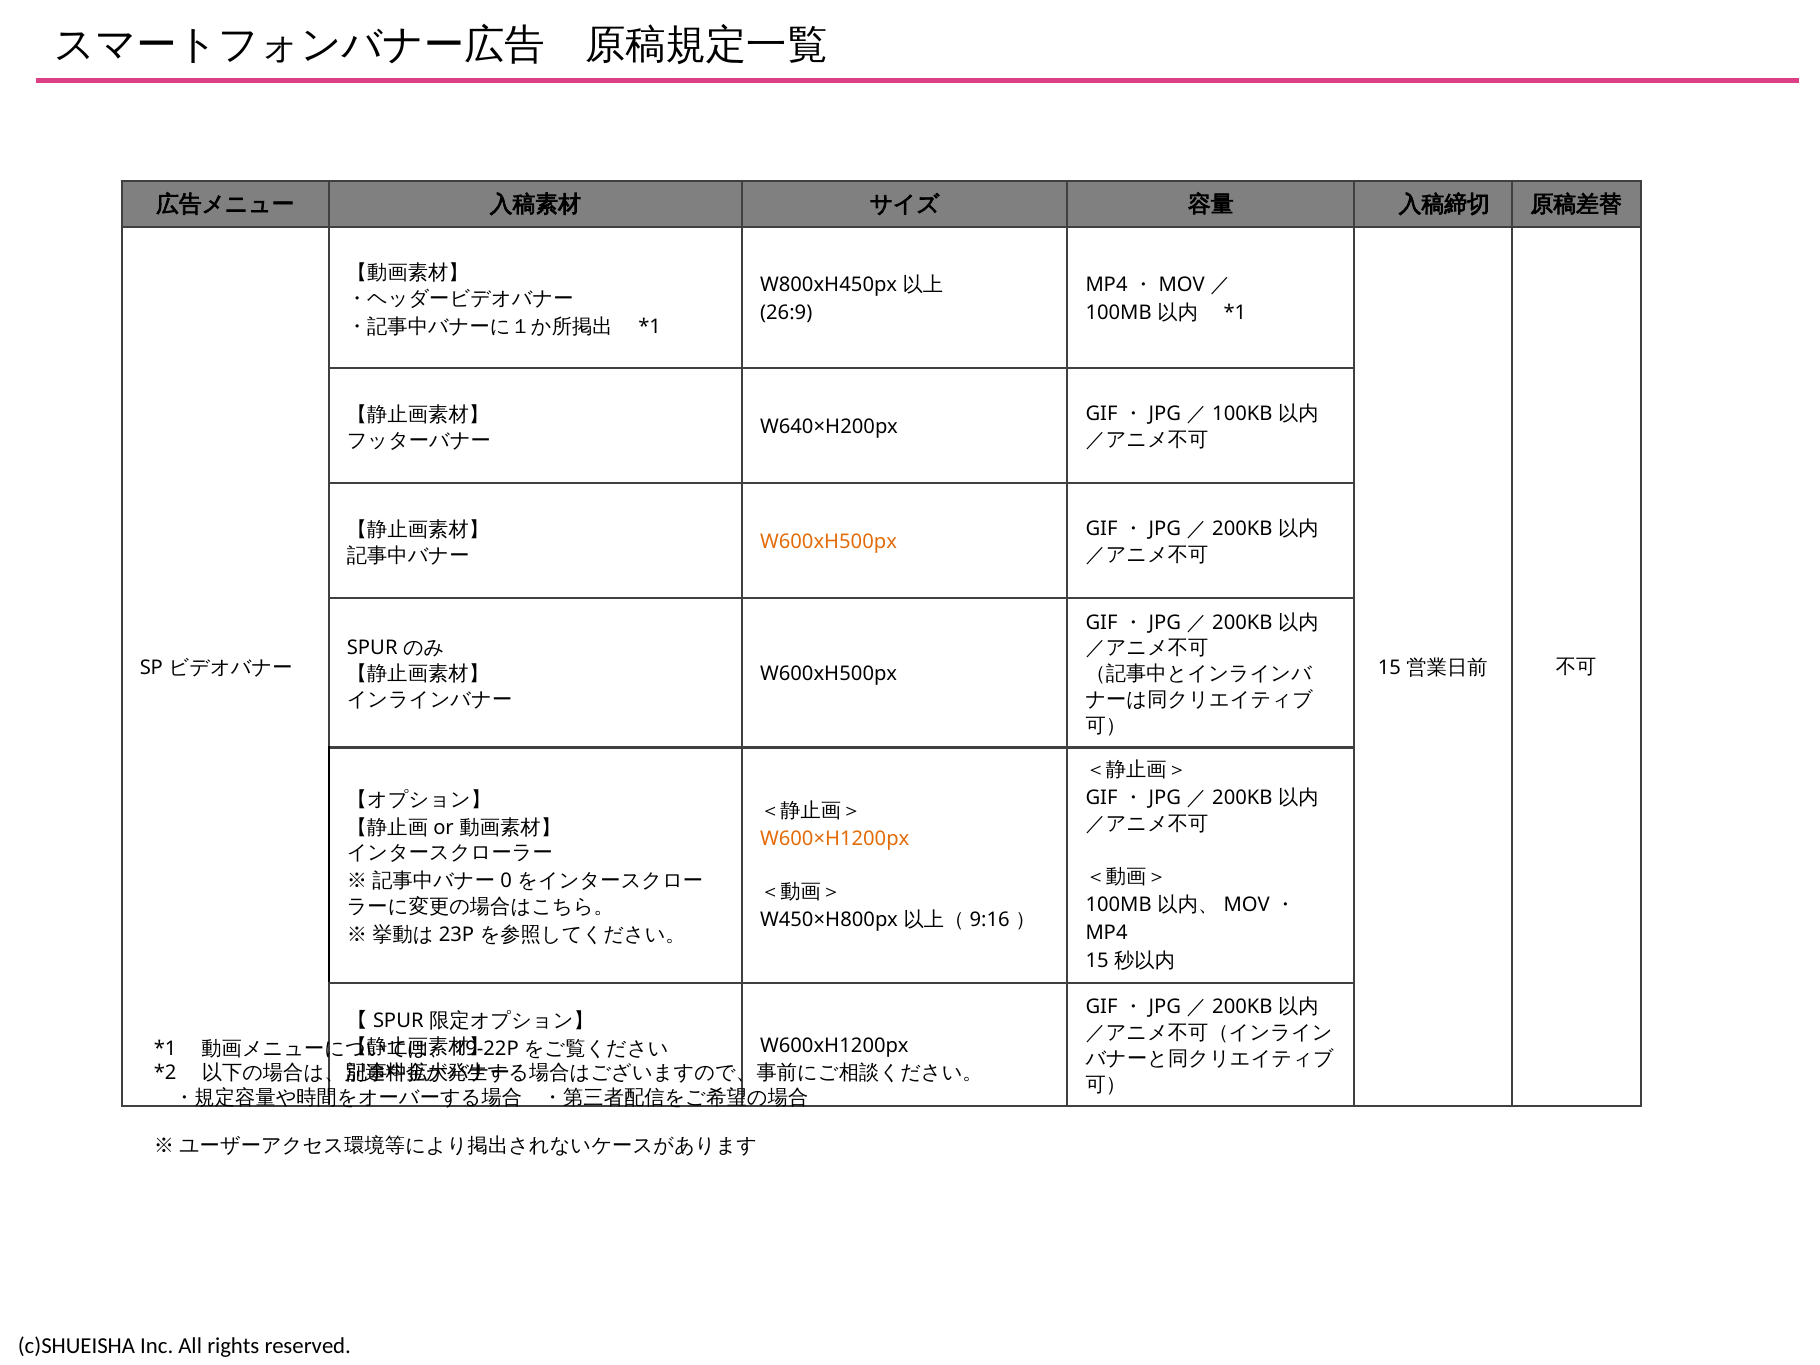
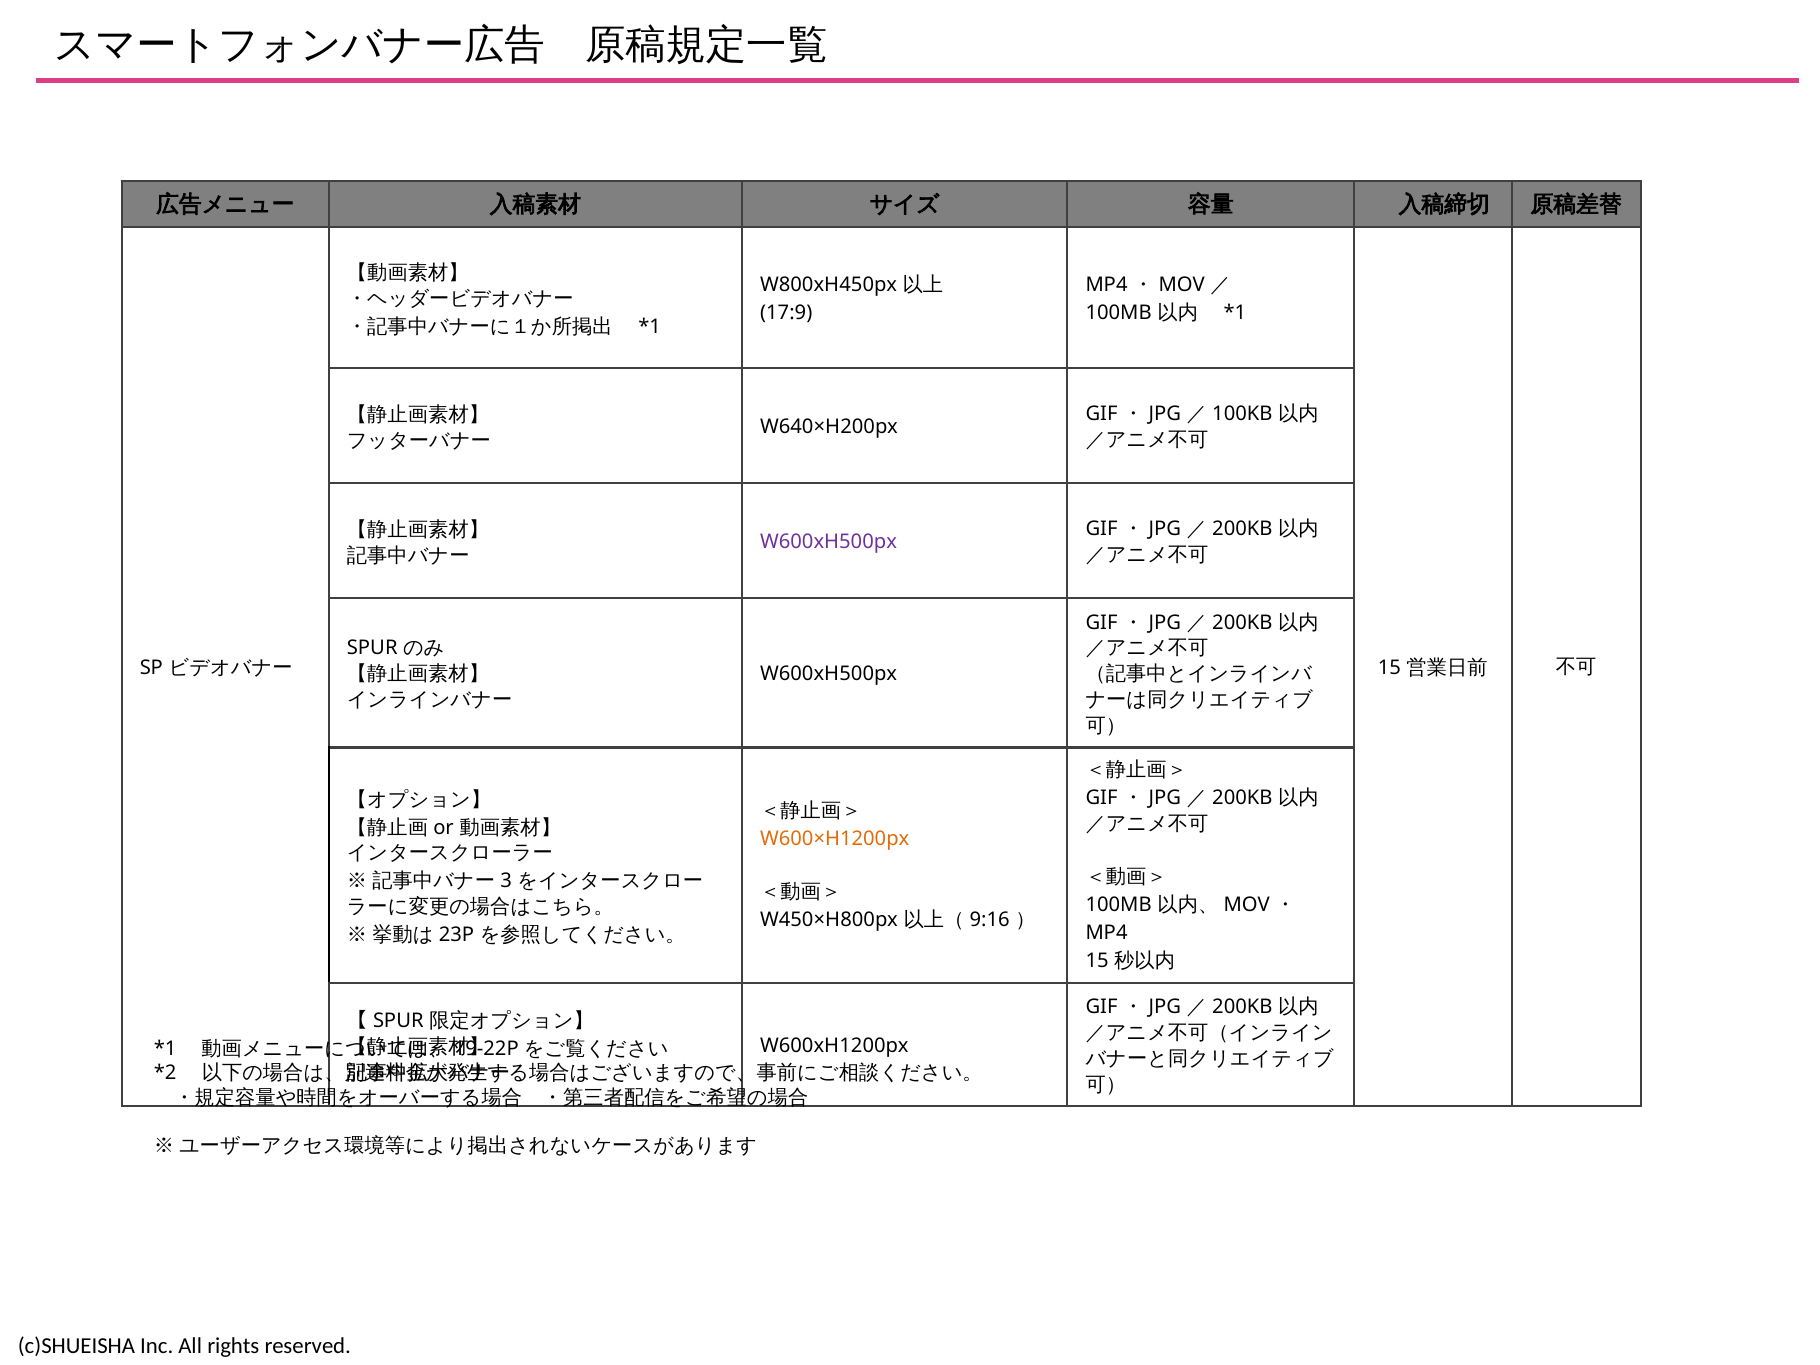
26:9: 26:9 -> 17:9
W600xH500px at (829, 542) colour: orange -> purple
0: 0 -> 3
